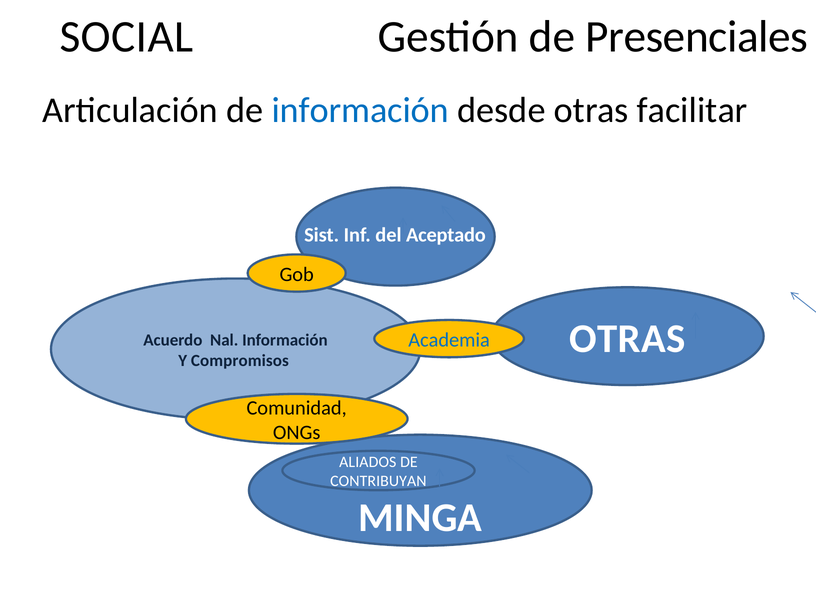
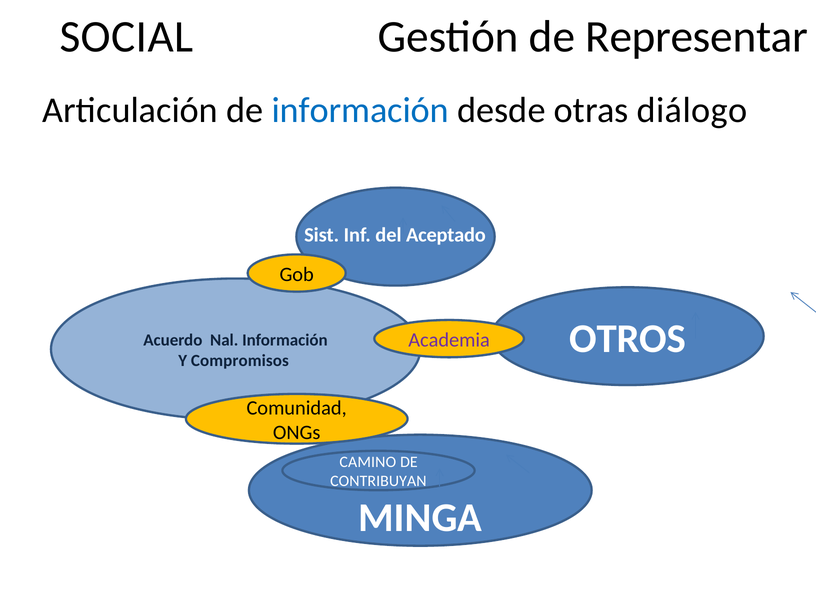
Presenciales: Presenciales -> Representar
facilitar: facilitar -> diálogo
OTRAS at (627, 339): OTRAS -> OTROS
Academia colour: blue -> purple
ALIADOS: ALIADOS -> CAMINO
